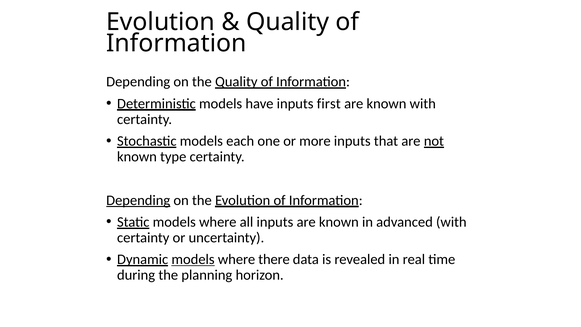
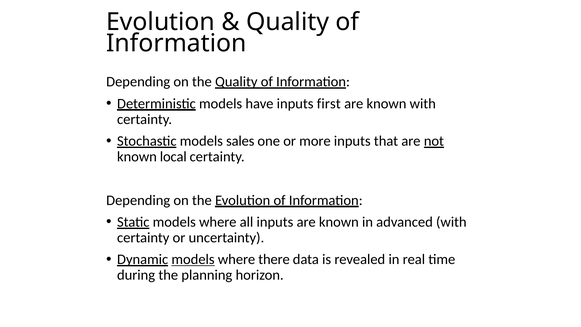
each: each -> sales
type: type -> local
Depending at (138, 200) underline: present -> none
